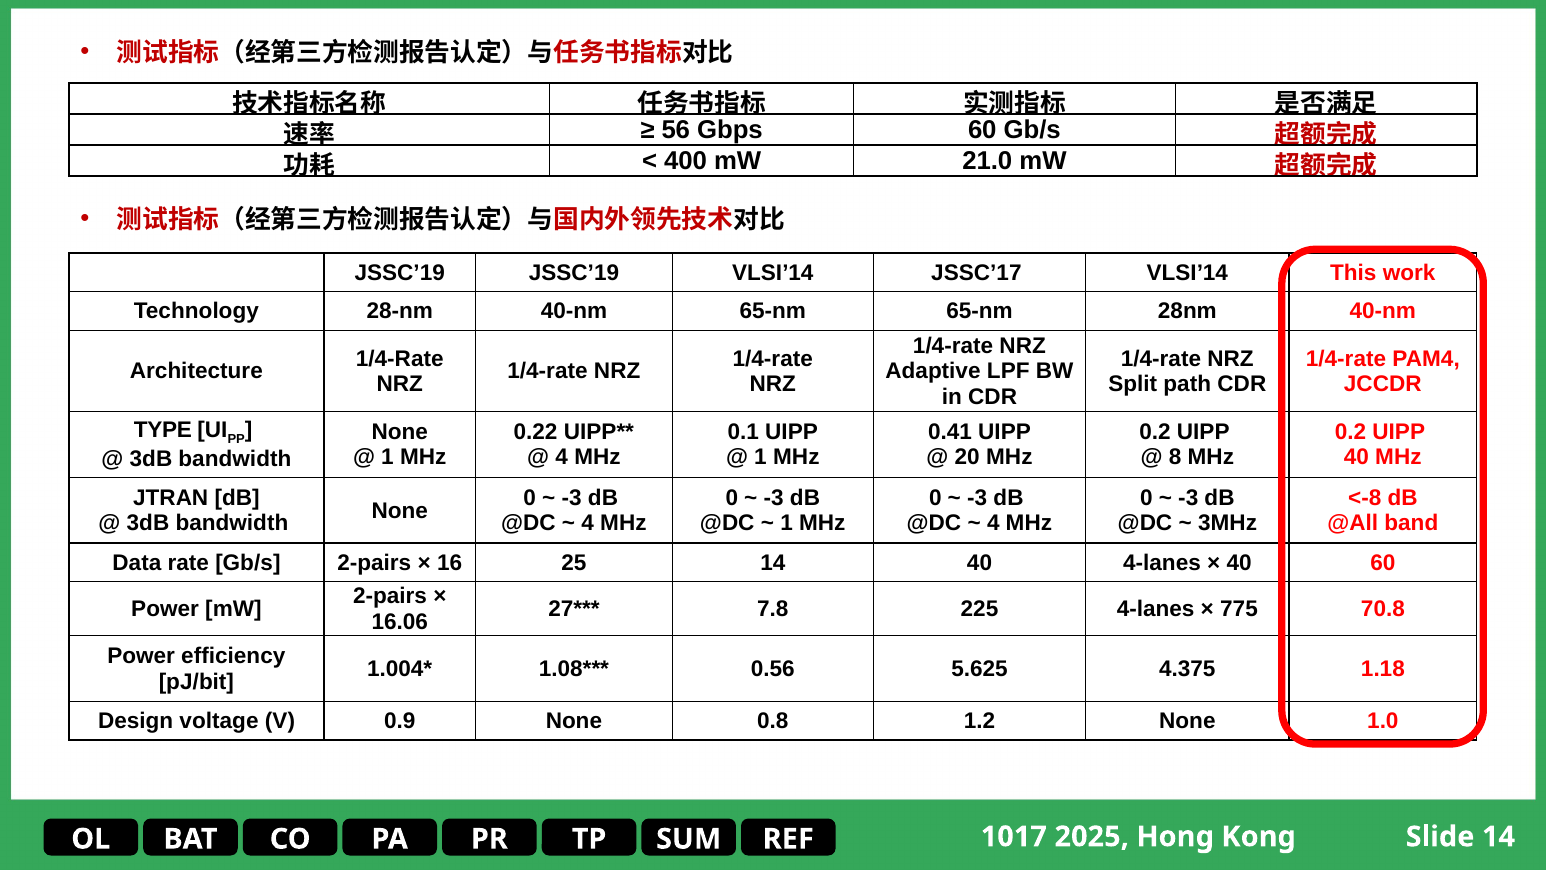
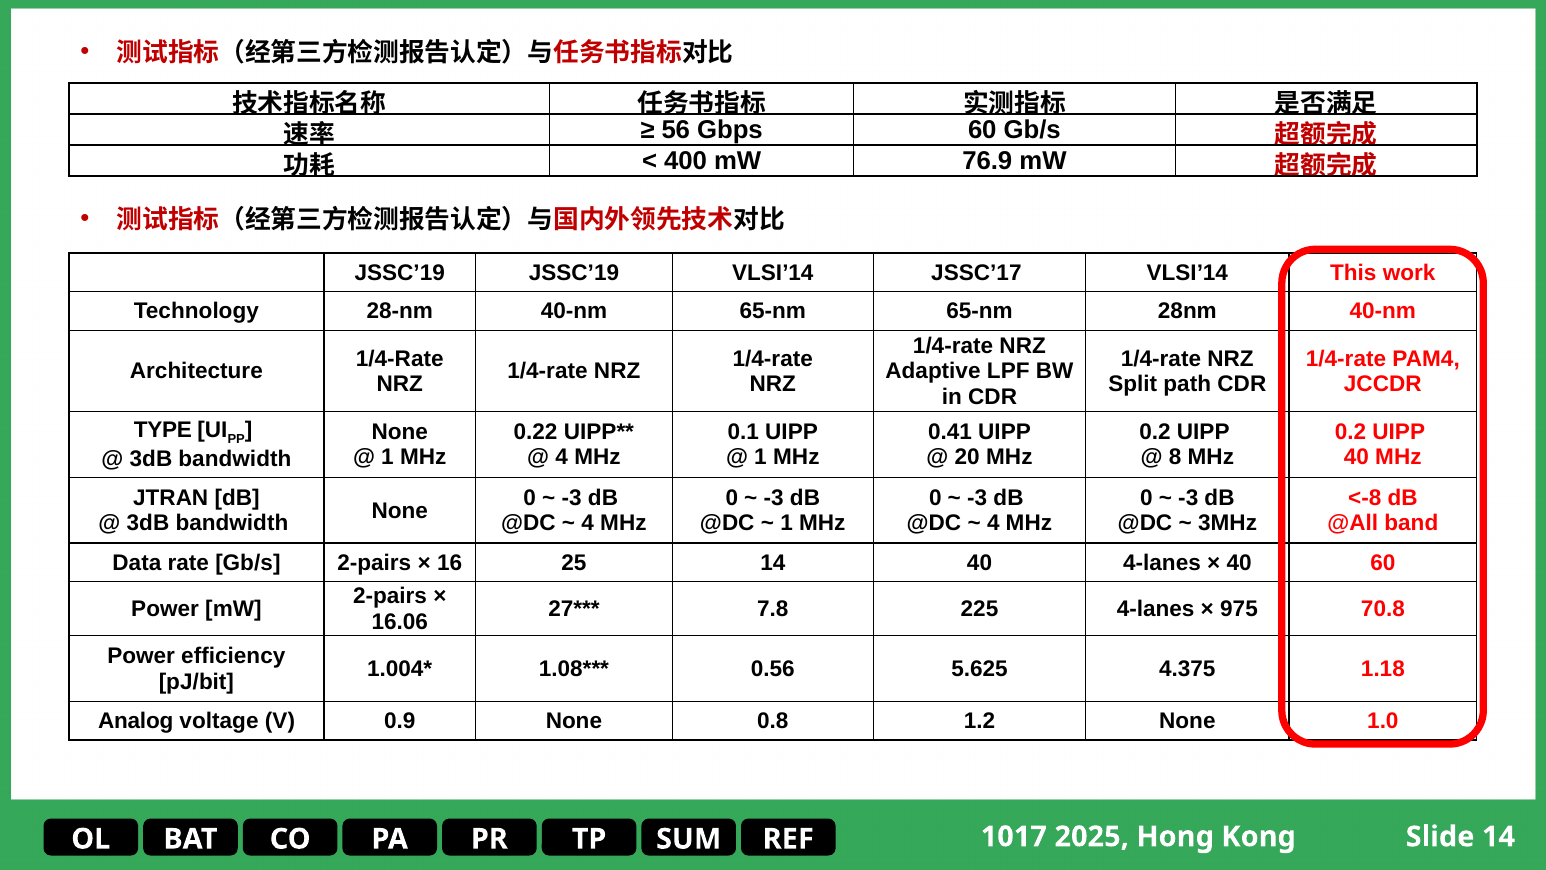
21.0: 21.0 -> 76.9
775: 775 -> 975
Design: Design -> Analog
